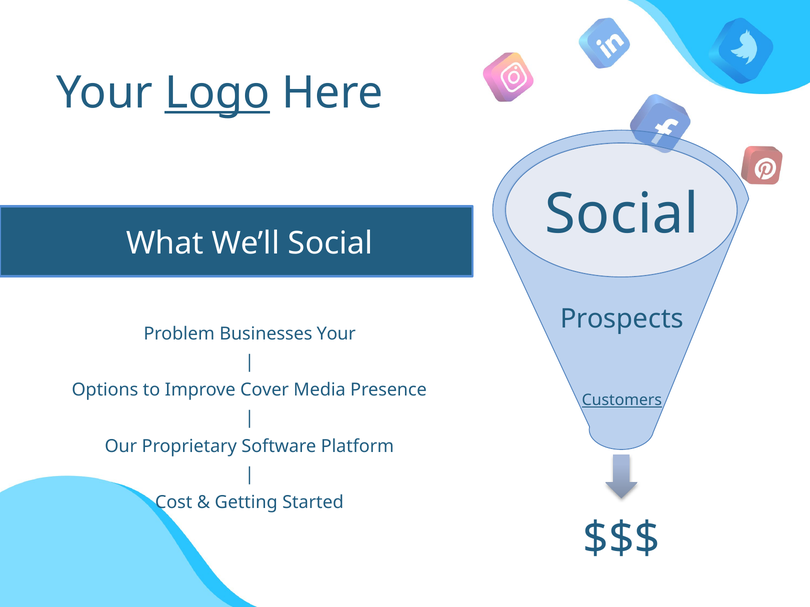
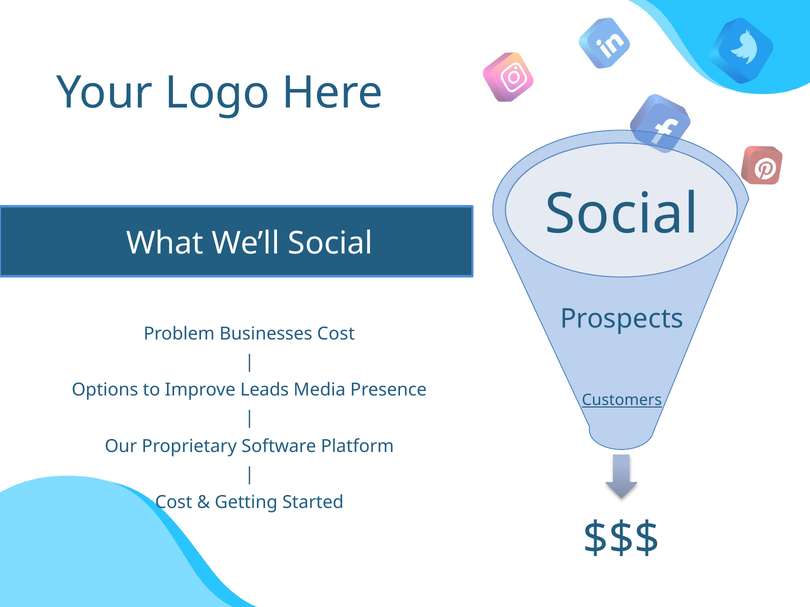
Logo underline: present -> none
Businesses Your: Your -> Cost
Cover: Cover -> Leads
